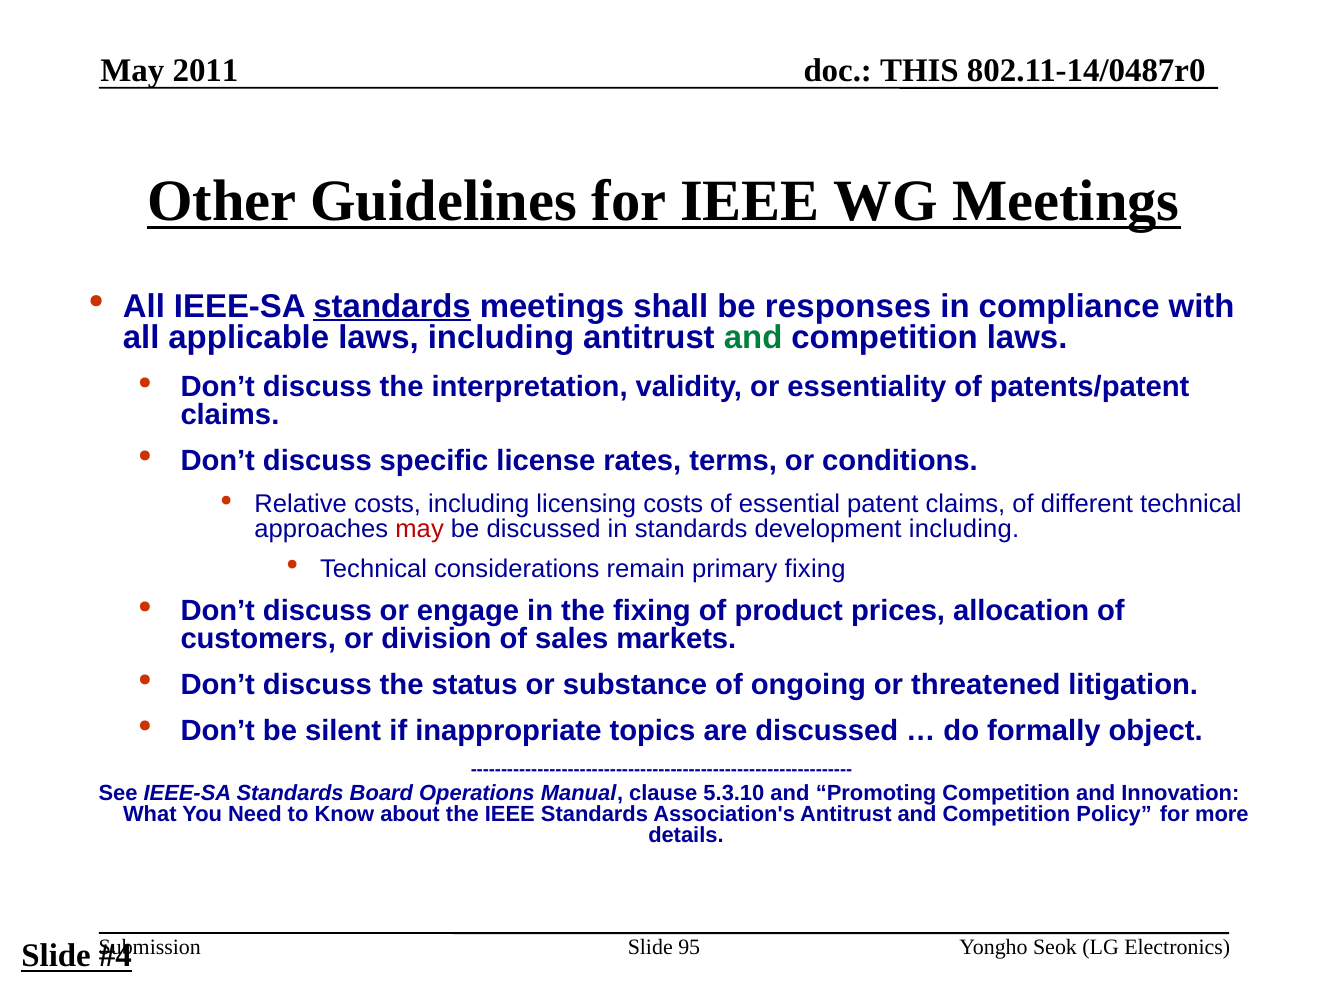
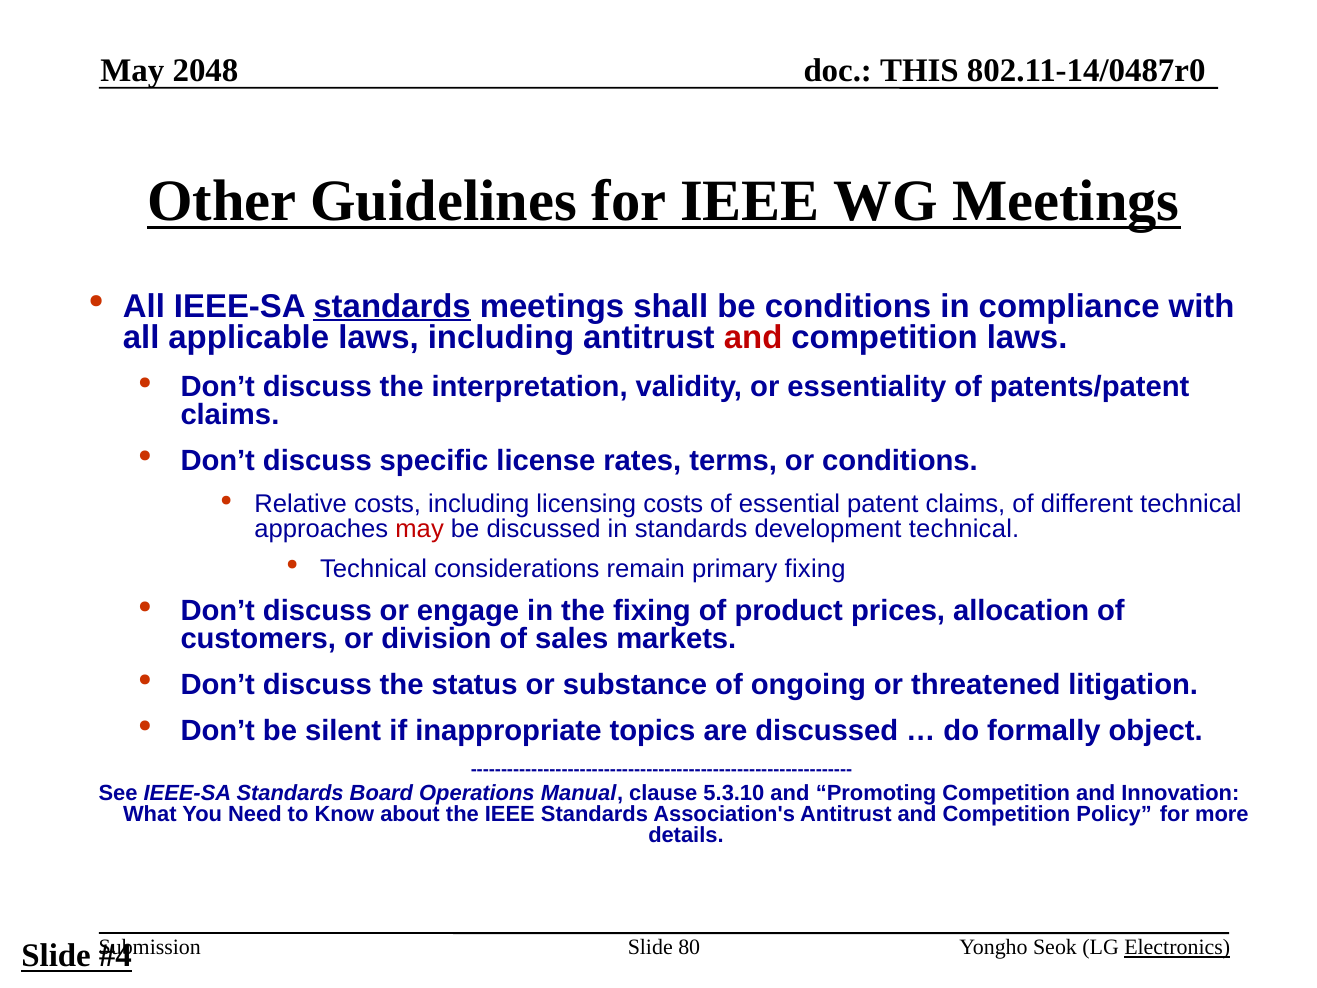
2011: 2011 -> 2048
be responses: responses -> conditions
and at (753, 338) colour: green -> red
development including: including -> technical
95: 95 -> 80
Electronics underline: none -> present
